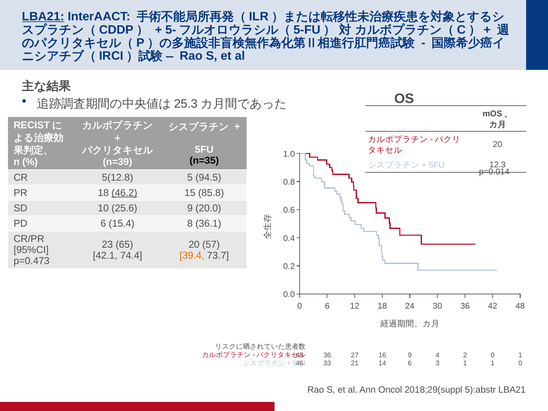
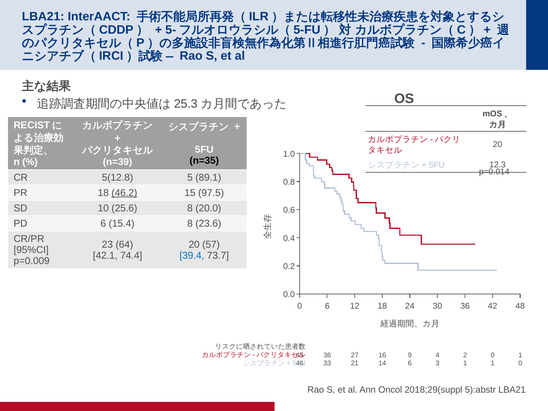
LBA21 at (43, 17) underline: present -> none
94.5: 94.5 -> 89.1
85.8: 85.8 -> 97.5
25.6 9: 9 -> 8
36.1: 36.1 -> 23.6
65: 65 -> 64
39.4 colour: orange -> blue
p=0.473: p=0.473 -> p=0.009
